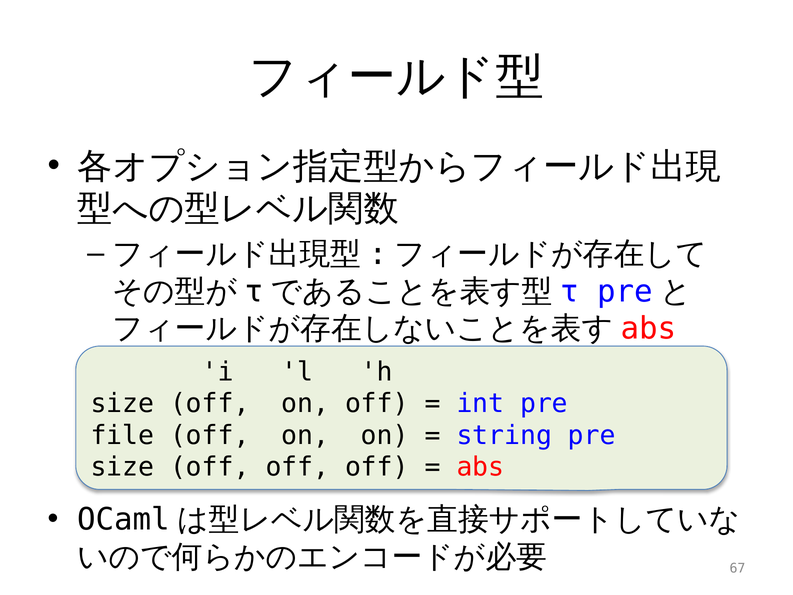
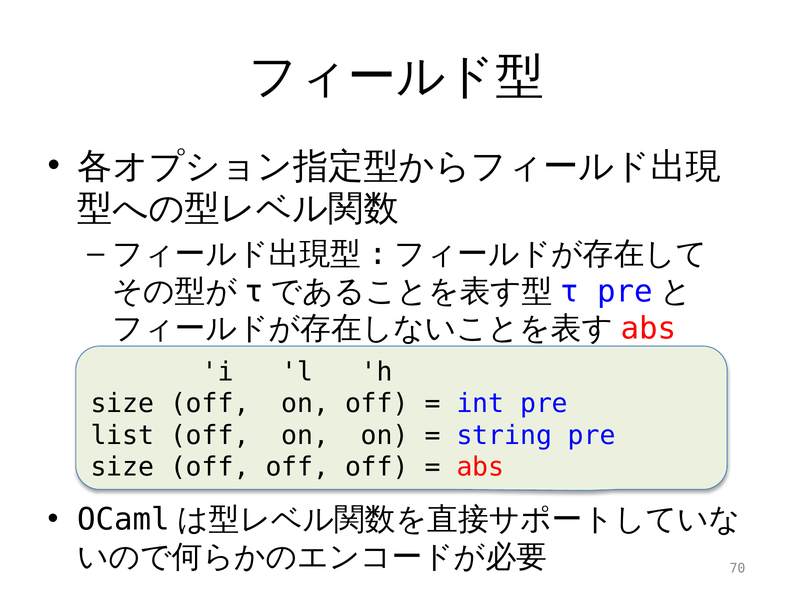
file: file -> list
67: 67 -> 70
